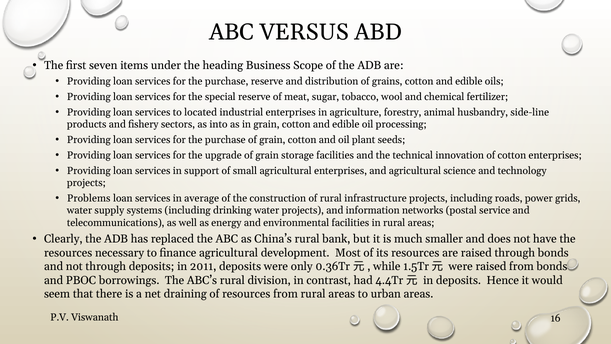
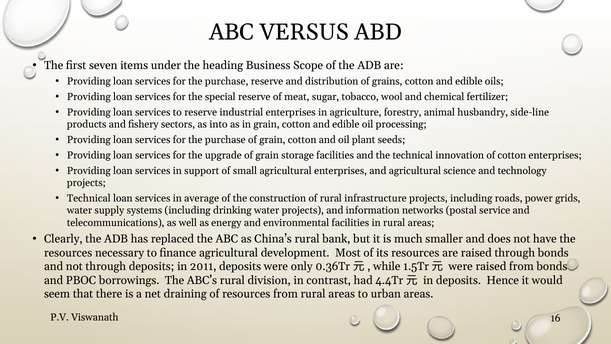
to located: located -> reserve
Problems at (89, 198): Problems -> Technical
